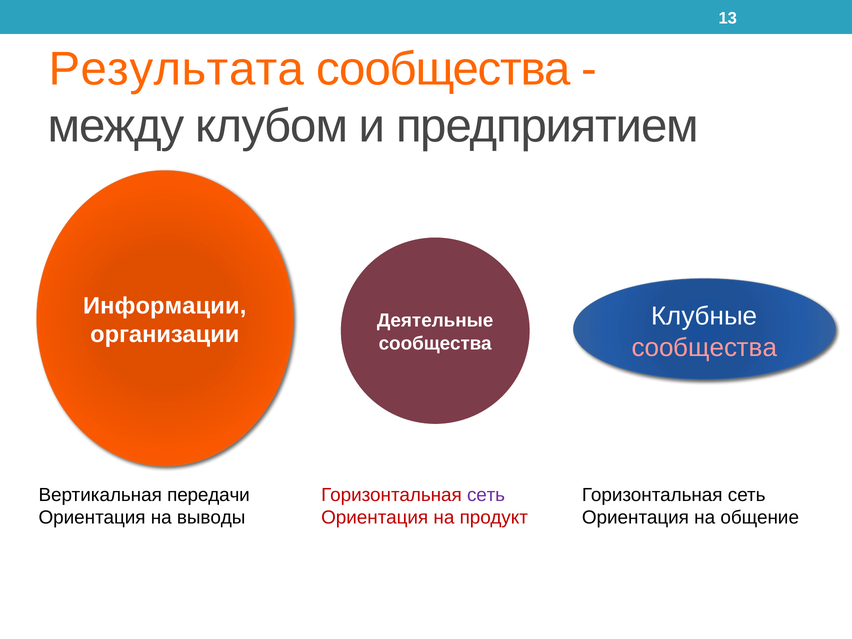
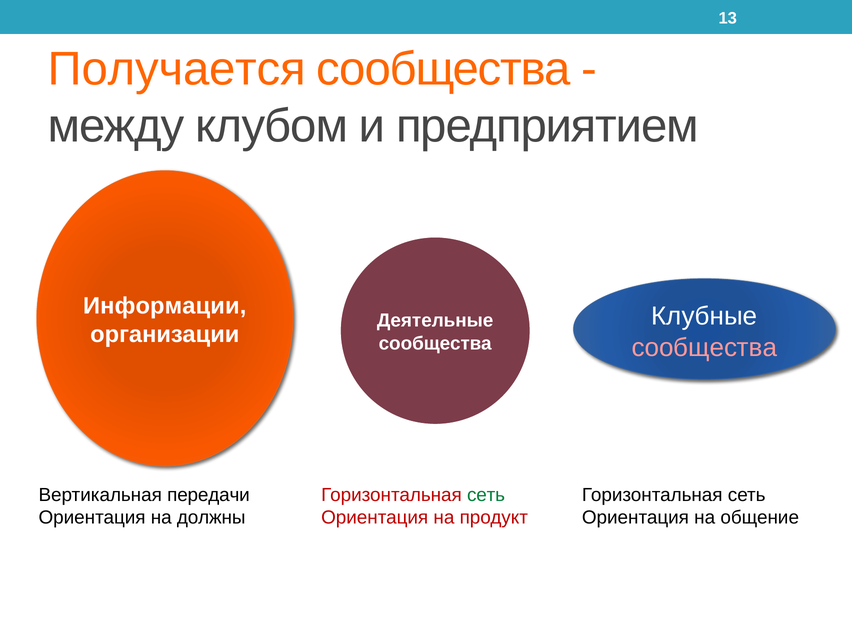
Результата: Результата -> Получается
сеть at (486, 495) colour: purple -> green
выводы: выводы -> должны
